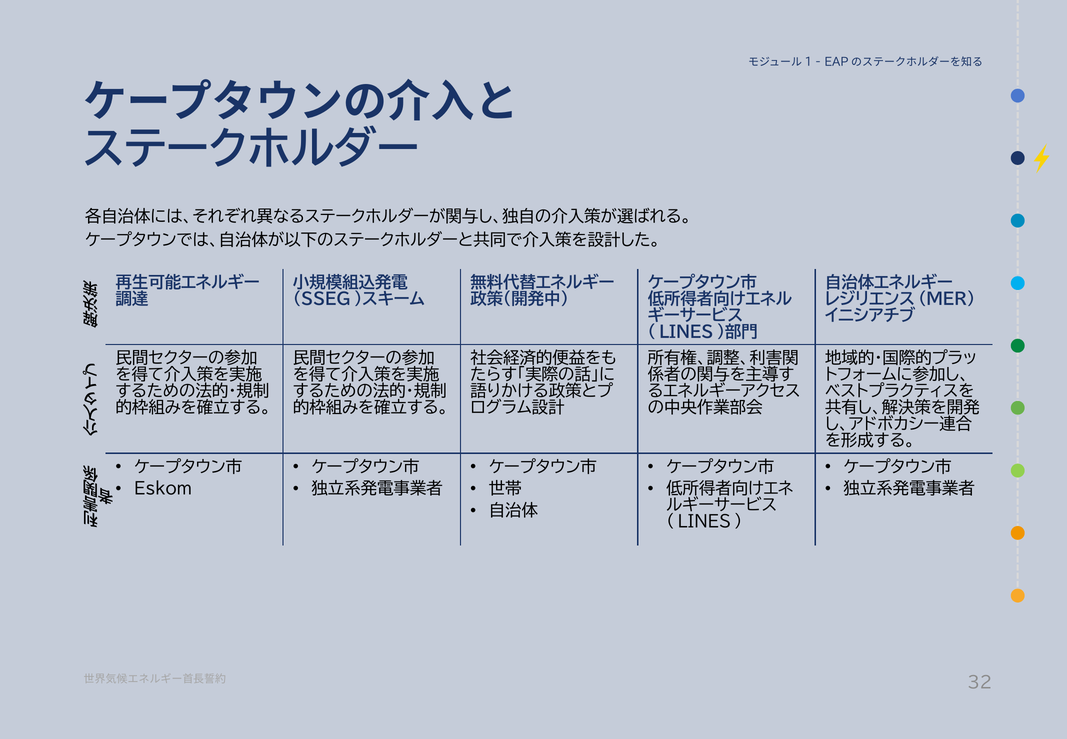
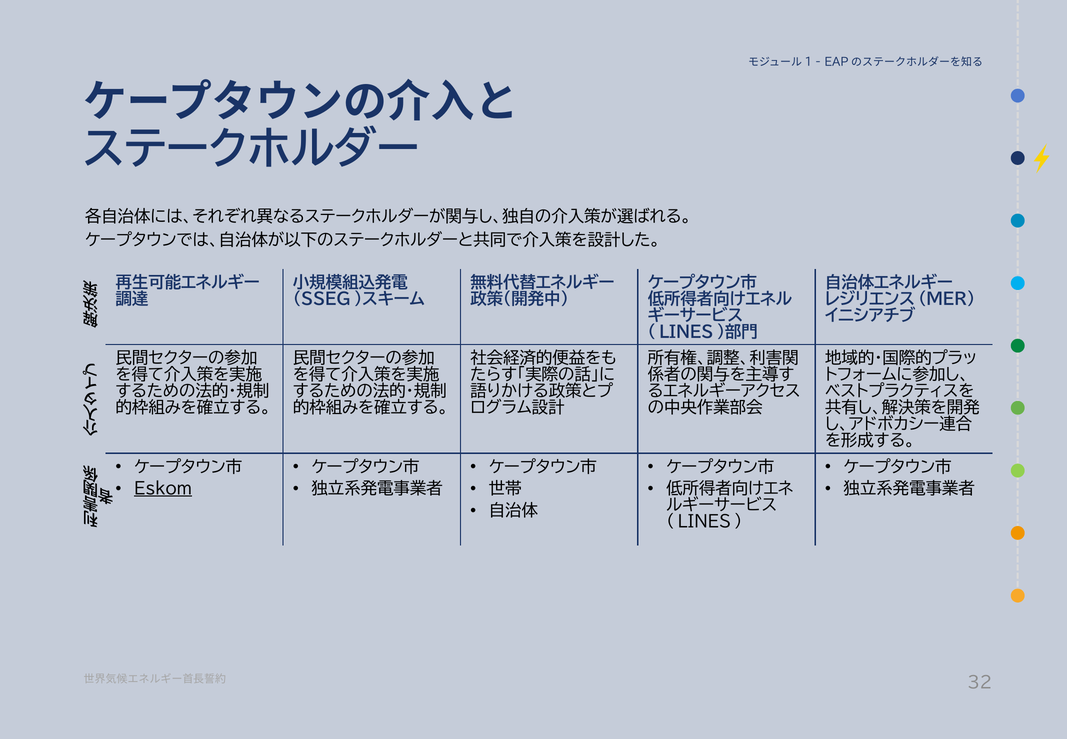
Eskom underline: none -> present
